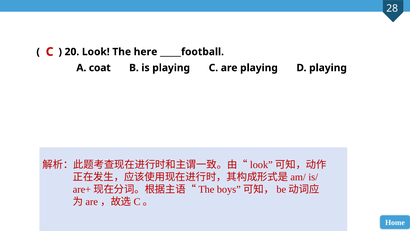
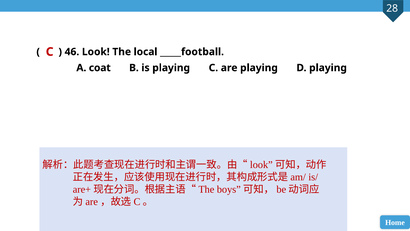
20: 20 -> 46
here: here -> local
